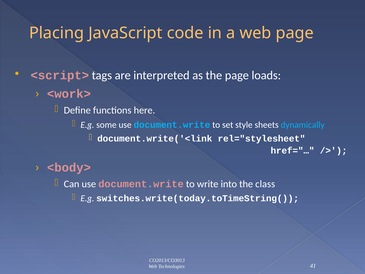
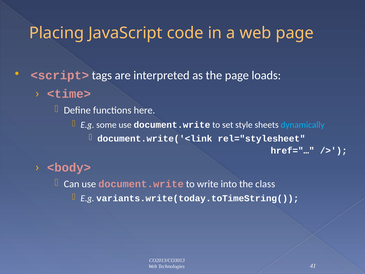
<work>: <work> -> <time>
document.write at (172, 125) colour: light blue -> white
switches.write(today.toTimeString(: switches.write(today.toTimeString( -> variants.write(today.toTimeString(
